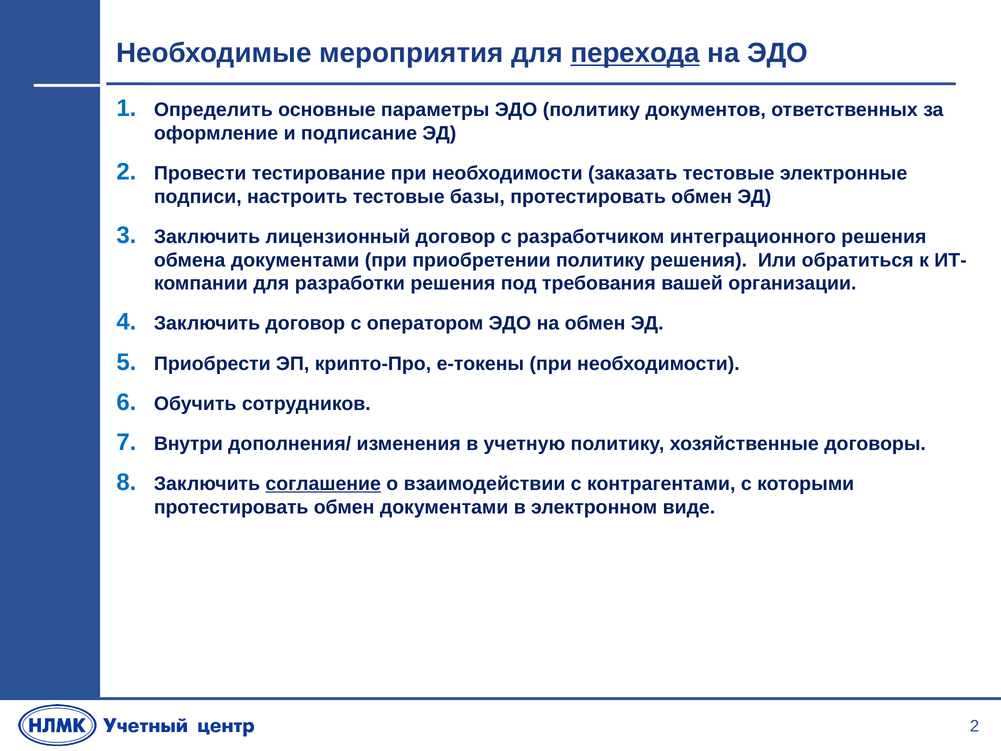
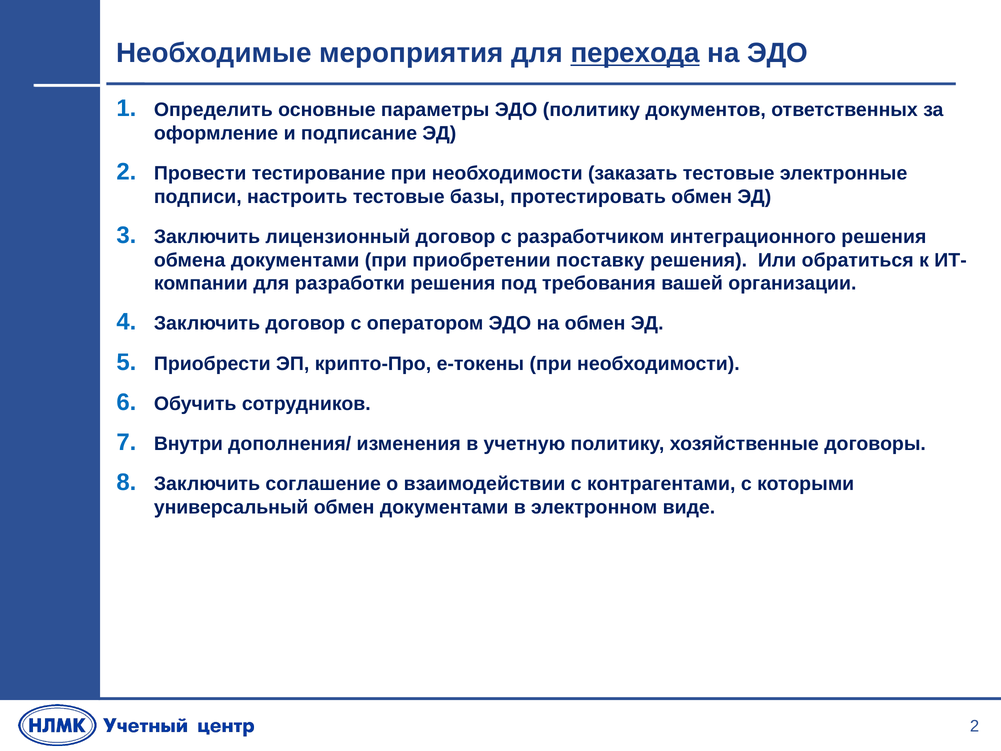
приобретении политику: политику -> поставку
соглашение underline: present -> none
протестировать at (231, 507): протестировать -> универсальный
